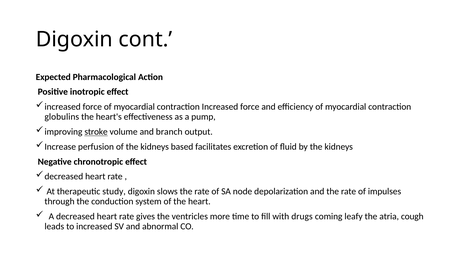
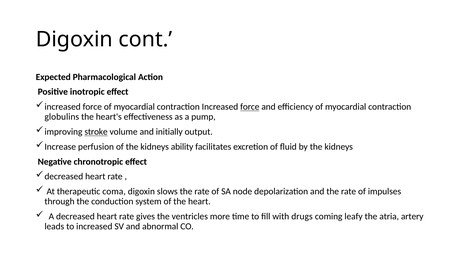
force at (250, 107) underline: none -> present
branch: branch -> initially
based: based -> ability
study: study -> coma
cough: cough -> artery
